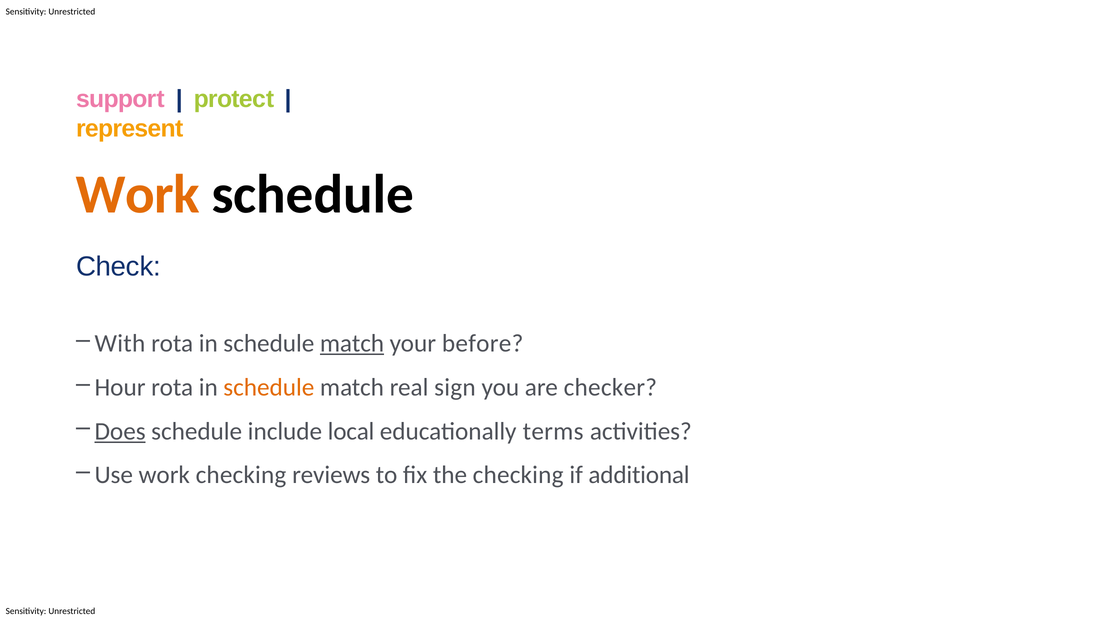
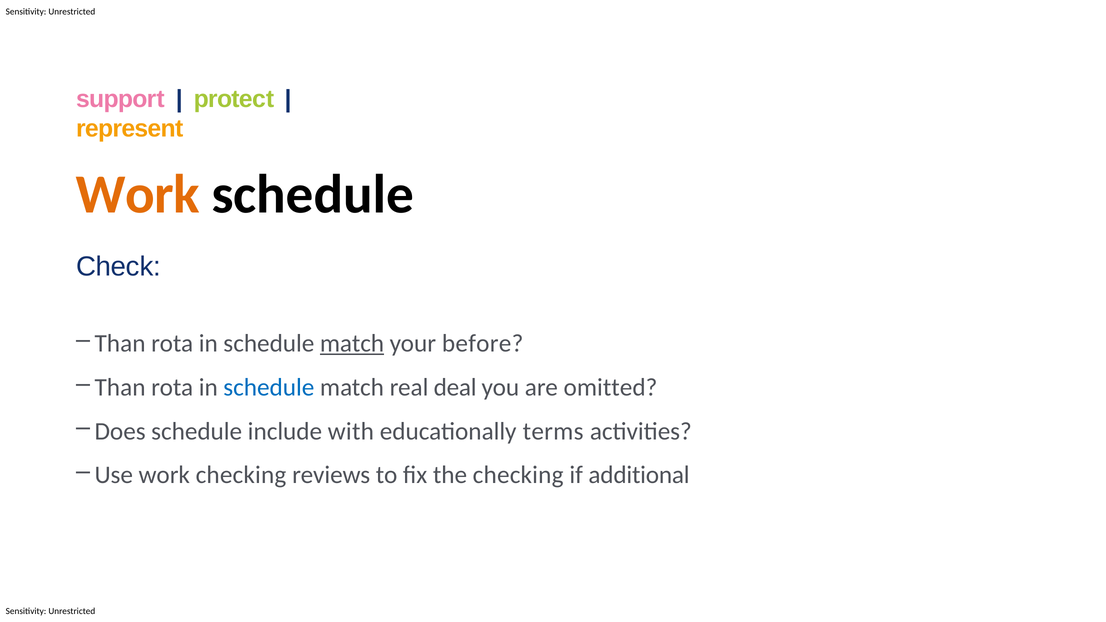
With at (120, 344): With -> Than
Hour at (120, 388): Hour -> Than
schedule at (269, 388) colour: orange -> blue
sign: sign -> deal
checker: checker -> omitted
Does underline: present -> none
local: local -> with
